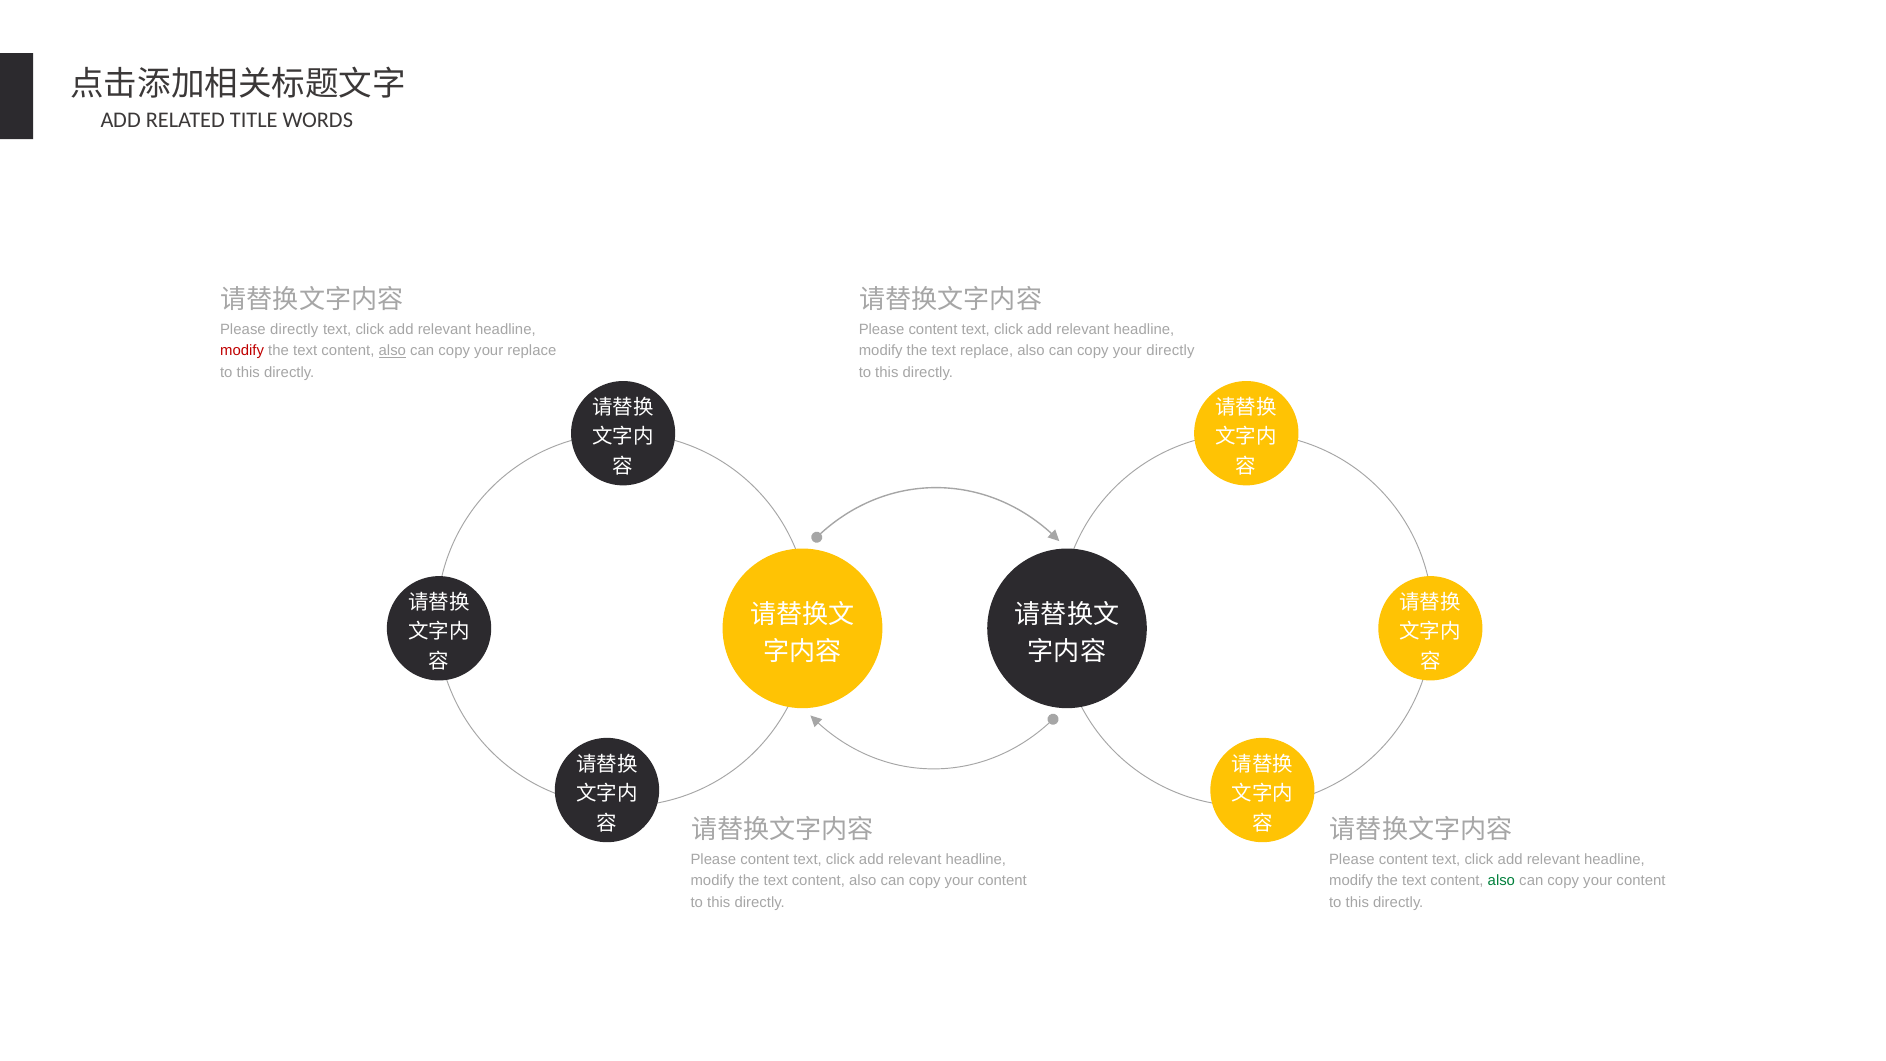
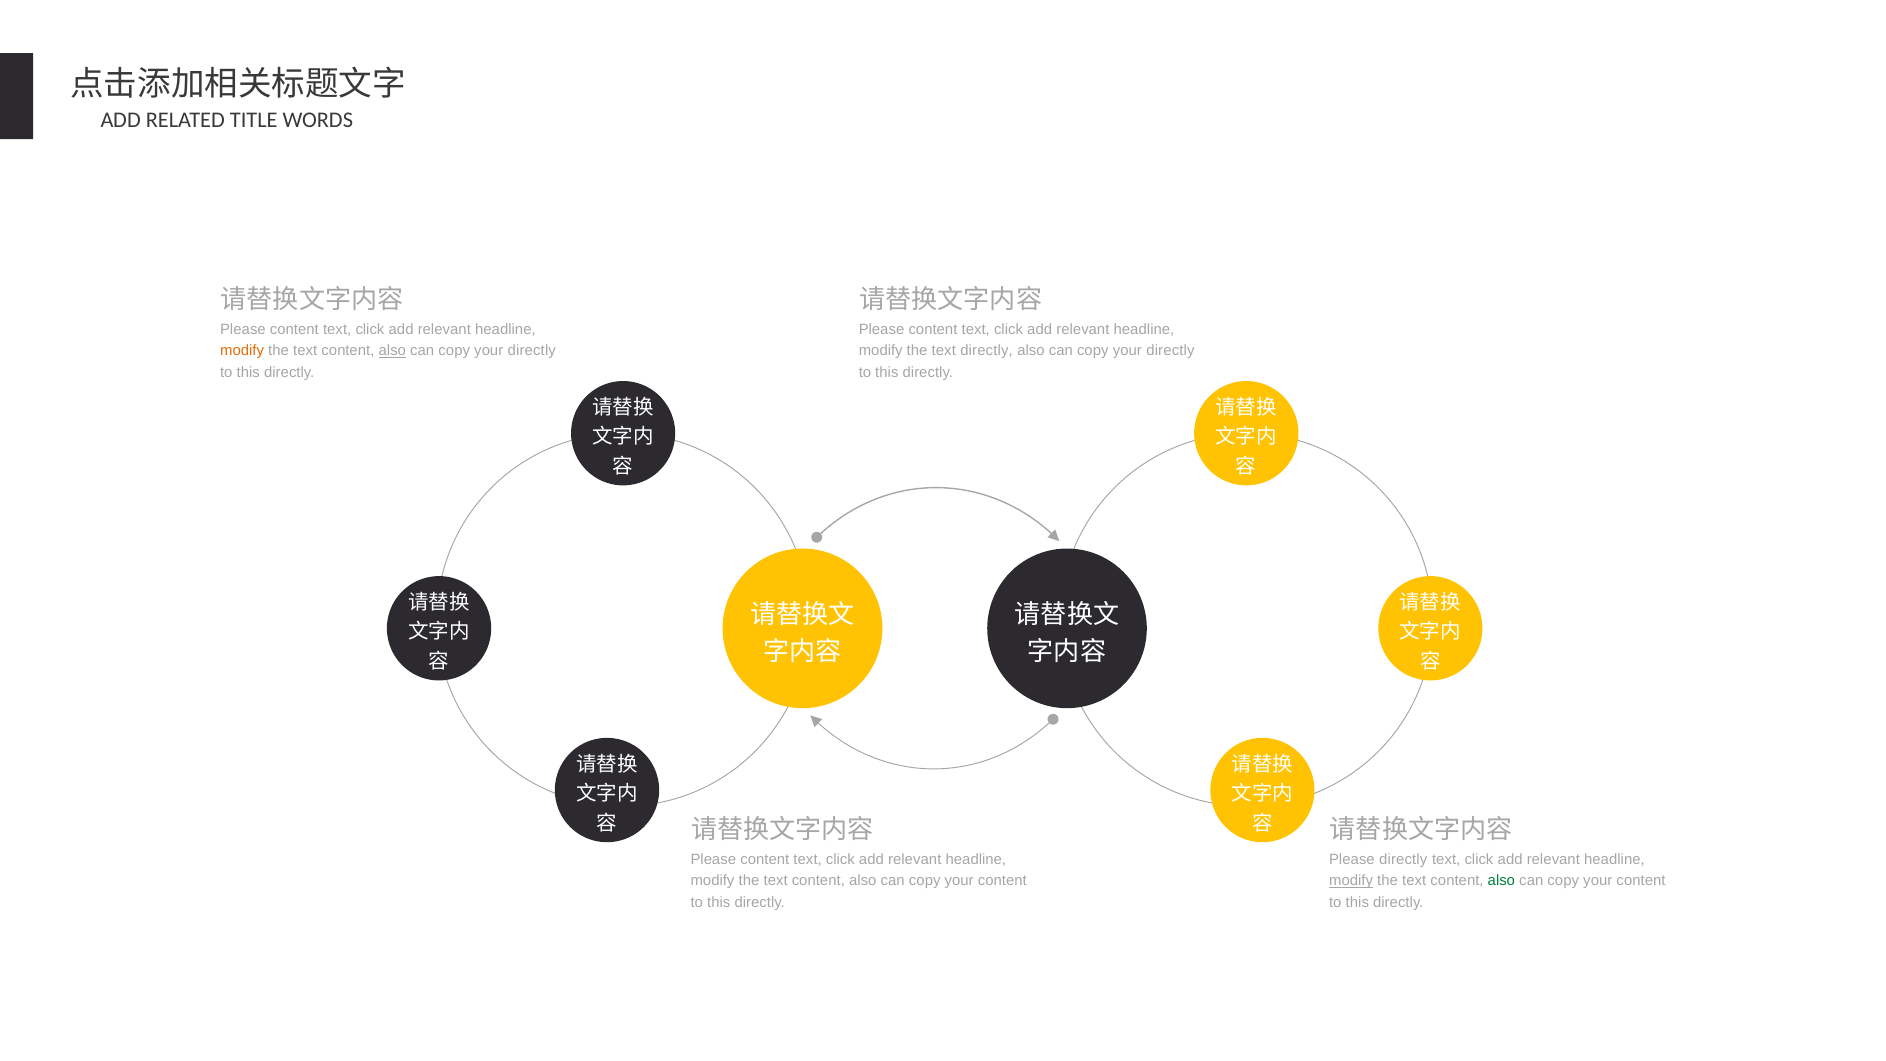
directly at (294, 329): directly -> content
modify at (242, 351) colour: red -> orange
replace at (532, 351): replace -> directly
text replace: replace -> directly
content at (1403, 859): content -> directly
modify at (1351, 881) underline: none -> present
